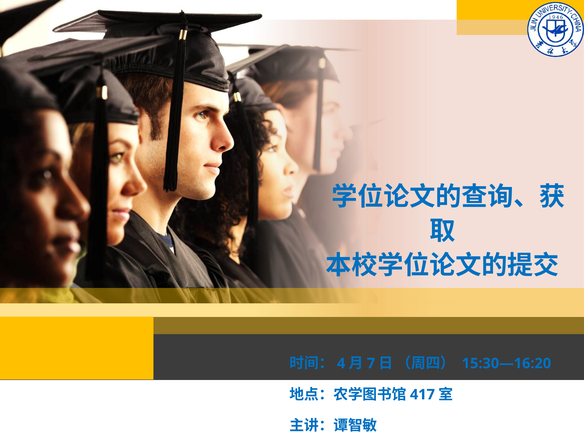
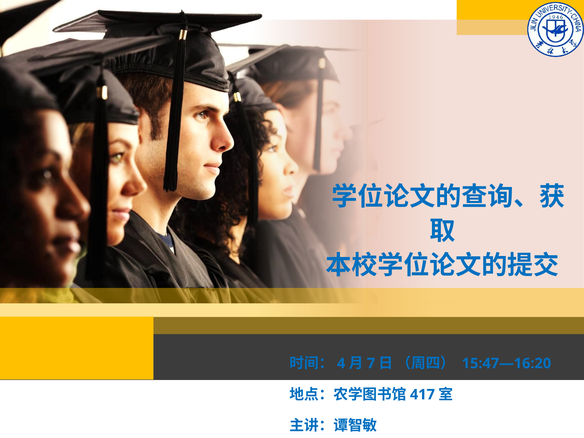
15:30—16:20: 15:30—16:20 -> 15:47—16:20
